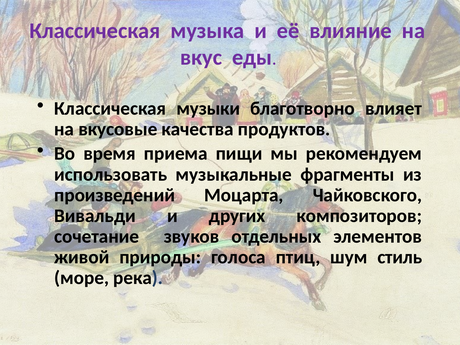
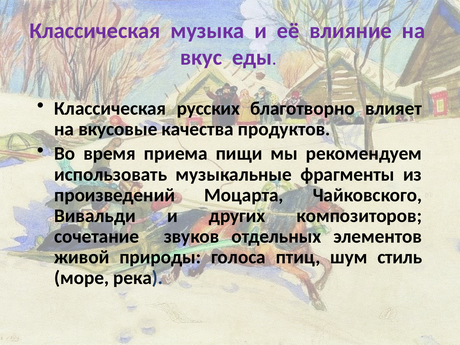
музыки: музыки -> русских
